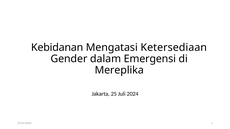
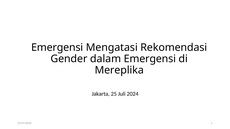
Kebidanan at (57, 48): Kebidanan -> Emergensi
Ketersediaan: Ketersediaan -> Rekomendasi
